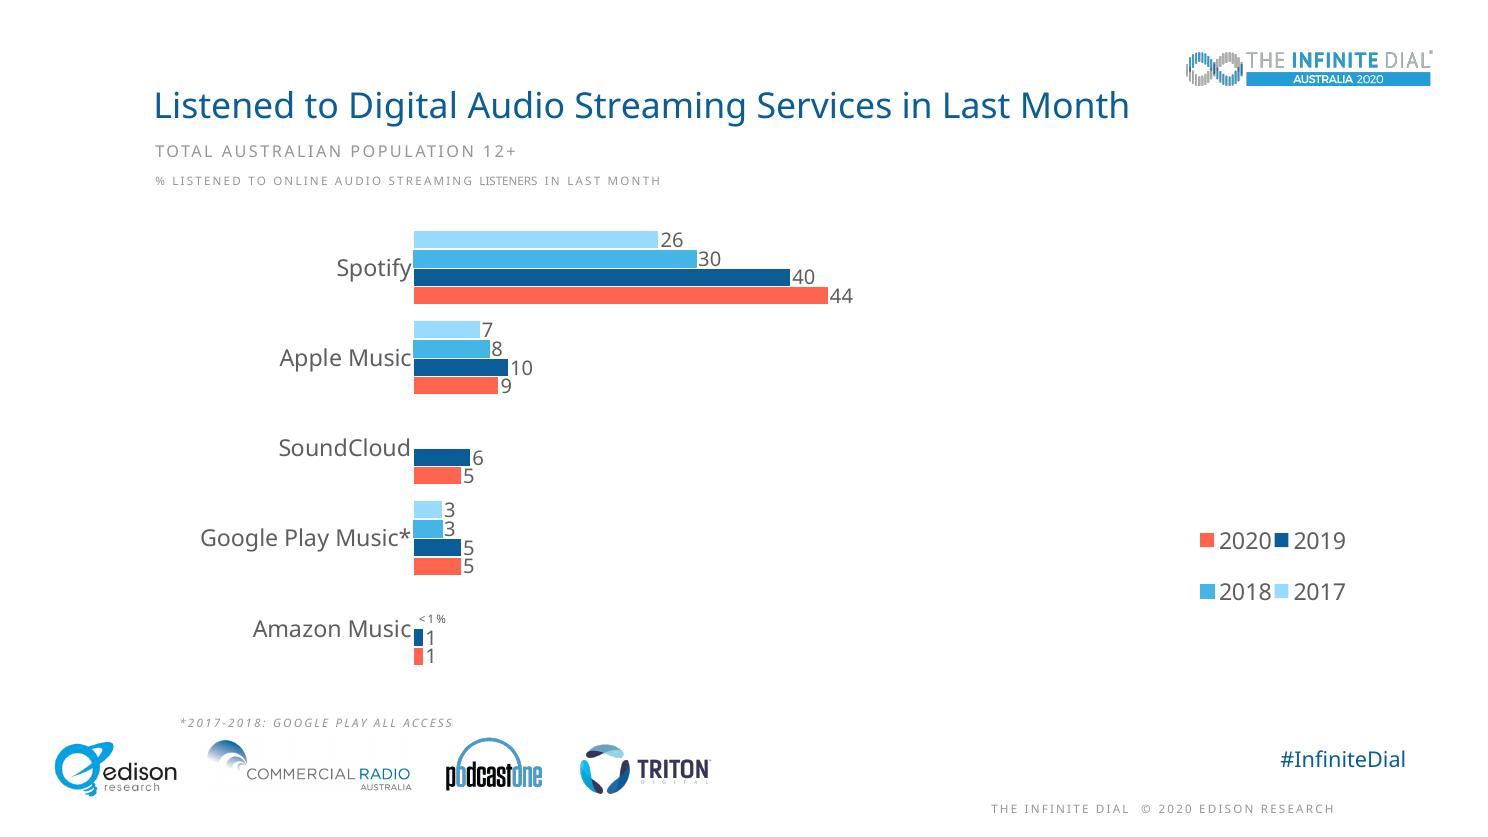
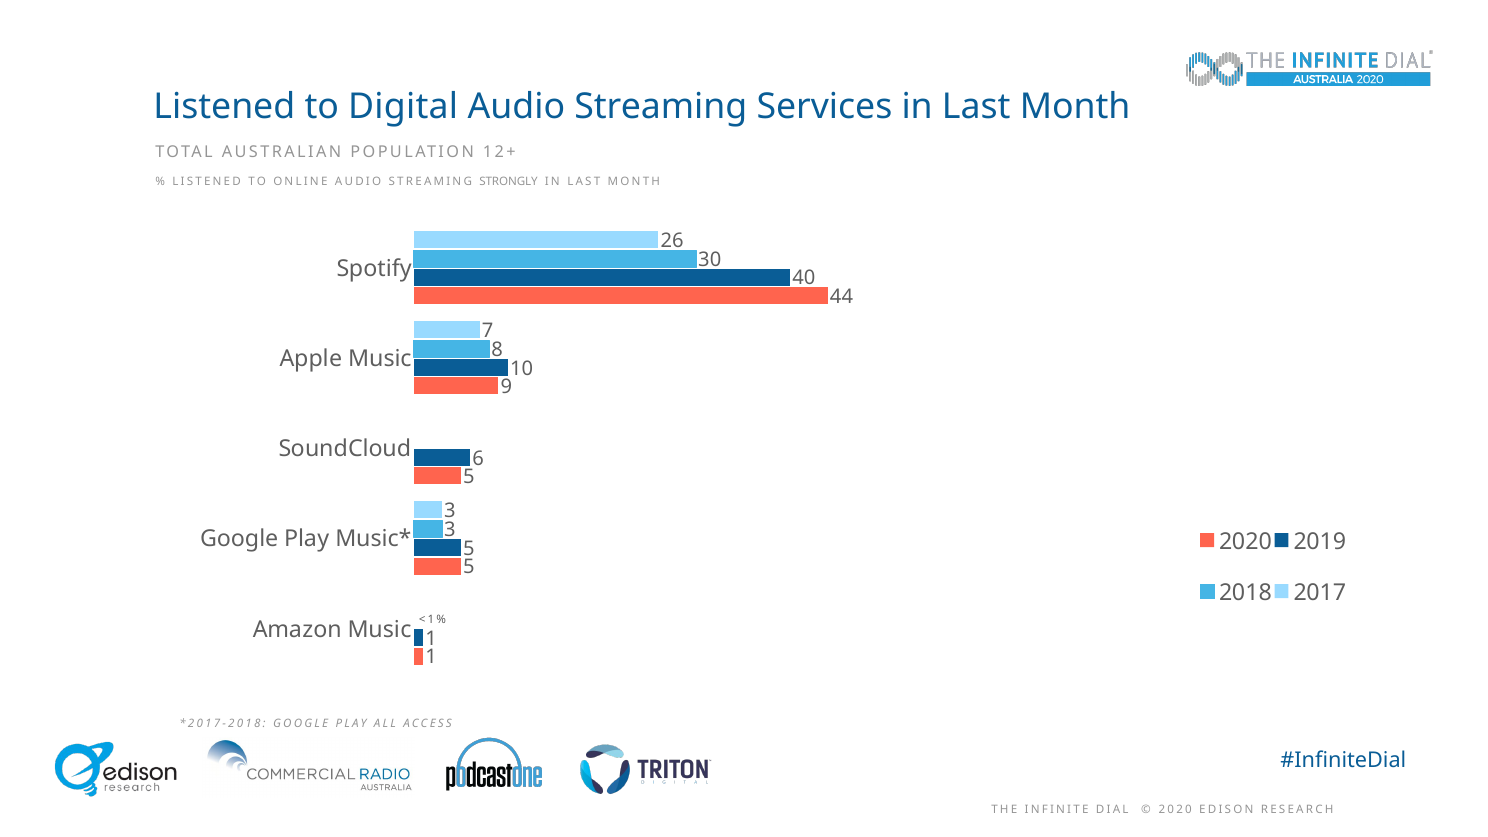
LISTENERS: LISTENERS -> STRONGLY
